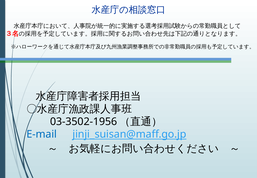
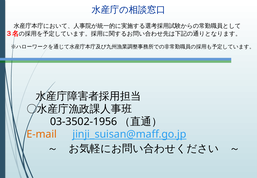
E-mail colour: blue -> orange
